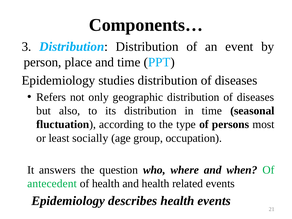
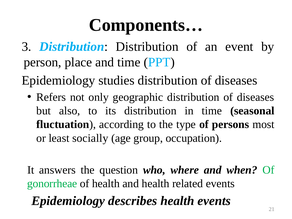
antecedent: antecedent -> gonorrheae
